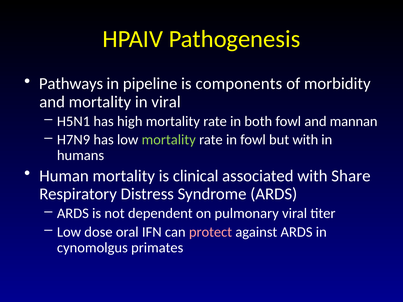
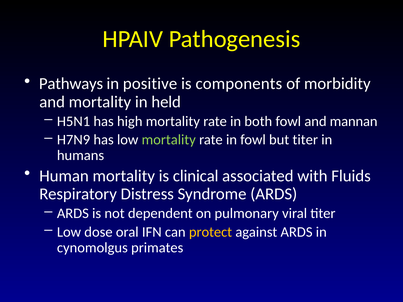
pipeline: pipeline -> positive
in viral: viral -> held
but with: with -> titer
Share: Share -> Fluids
protect colour: pink -> yellow
